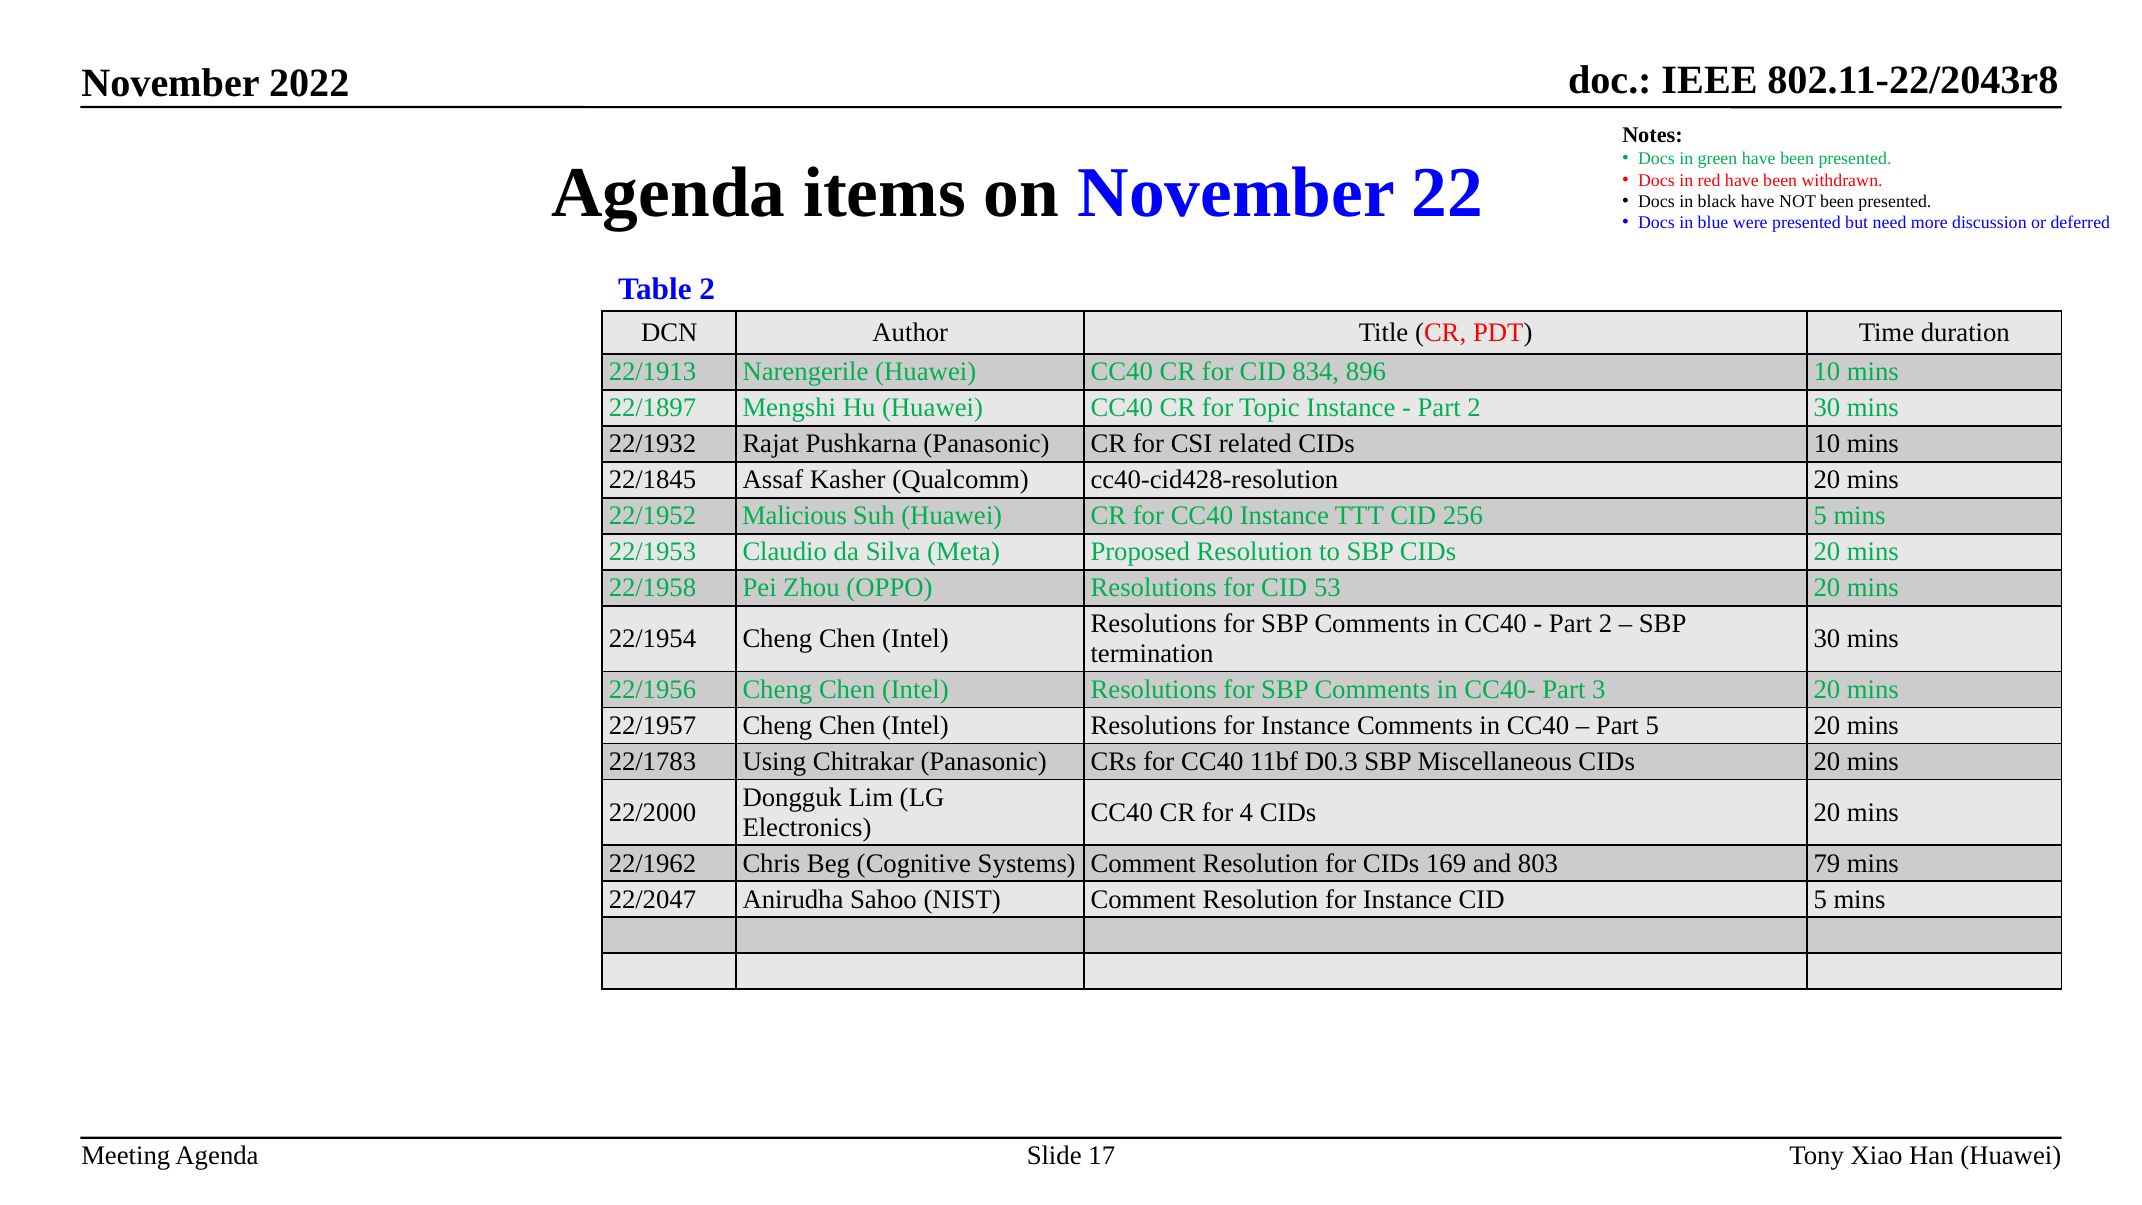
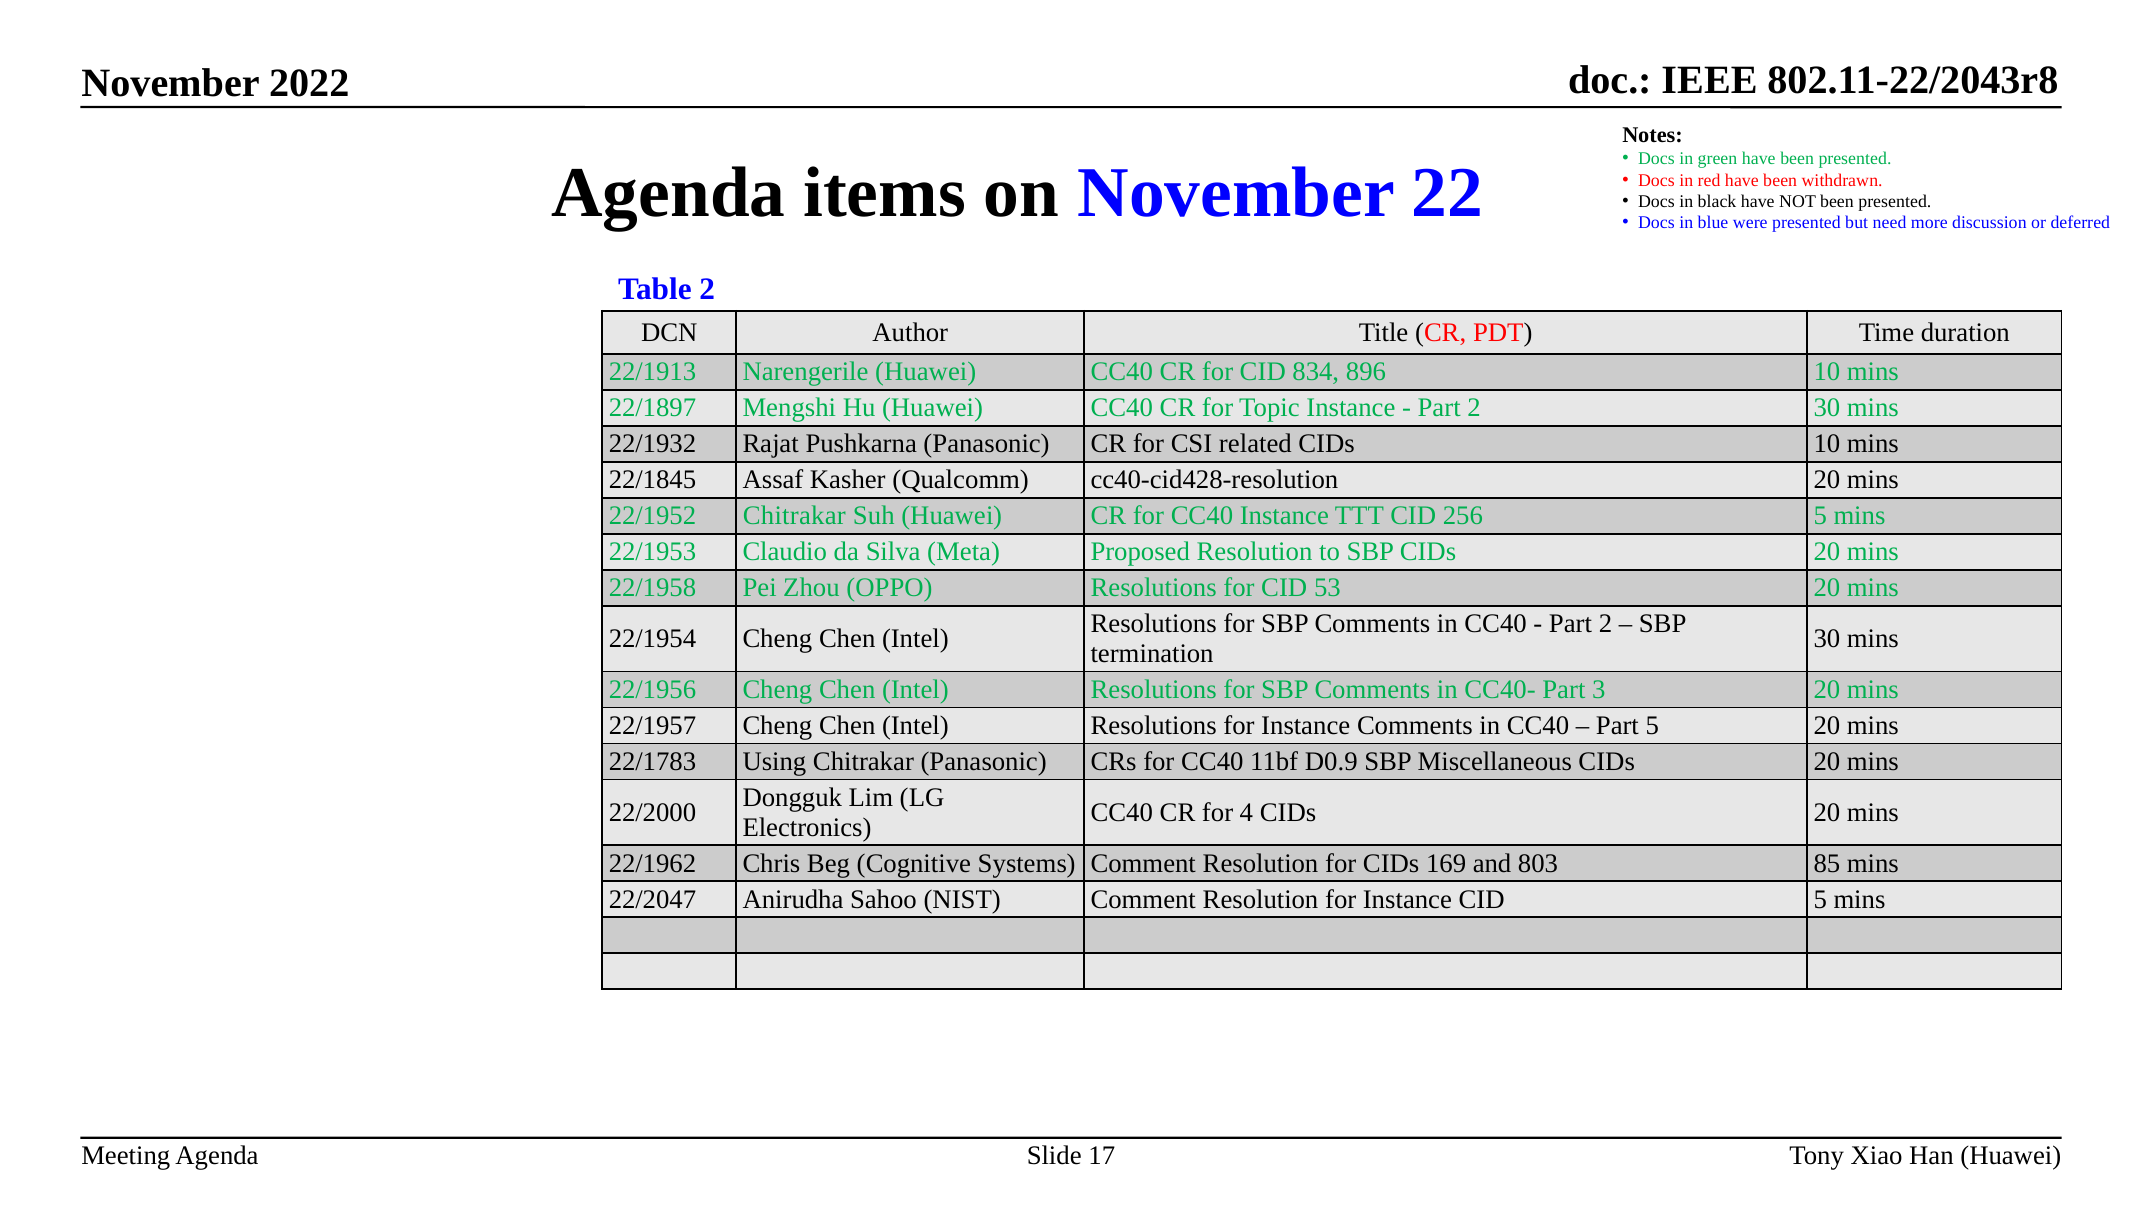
22/1952 Malicious: Malicious -> Chitrakar
D0.3: D0.3 -> D0.9
79: 79 -> 85
